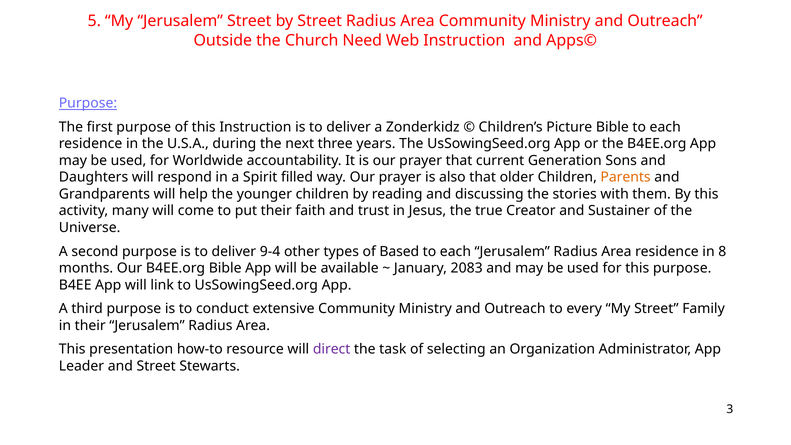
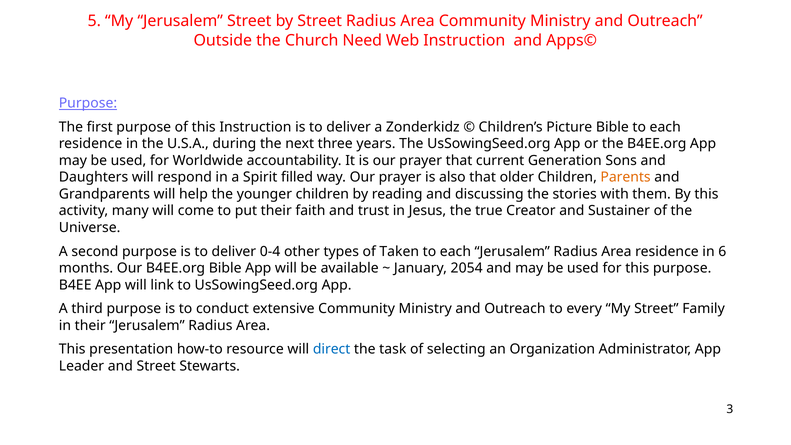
9-4: 9-4 -> 0-4
Based: Based -> Taken
8: 8 -> 6
2083: 2083 -> 2054
direct colour: purple -> blue
